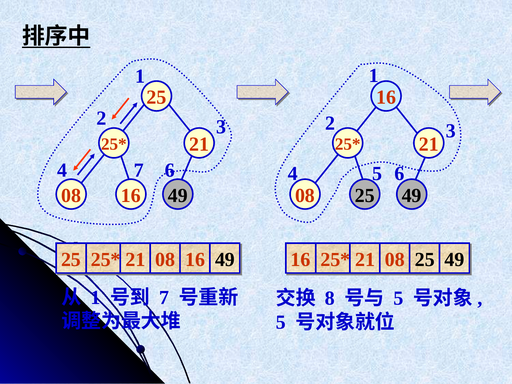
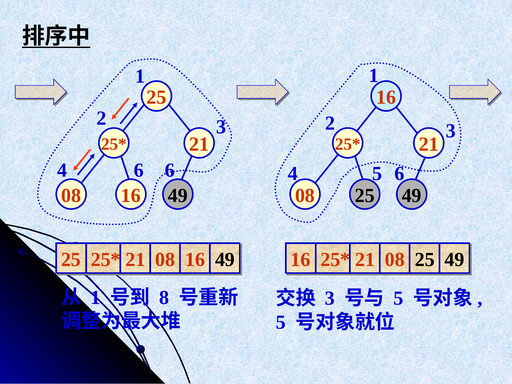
7 at (139, 170): 7 -> 6
7 at (164, 297): 7 -> 8
8 at (330, 298): 8 -> 3
